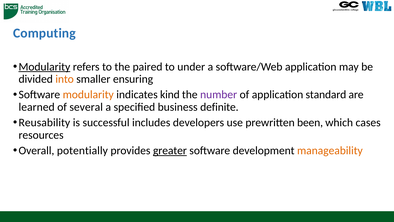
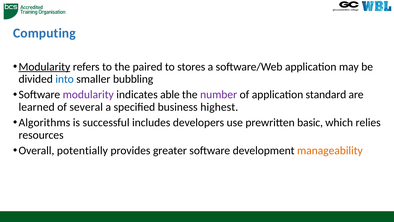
under: under -> stores
into colour: orange -> blue
ensuring: ensuring -> bubbling
modularity at (88, 95) colour: orange -> purple
kind: kind -> able
definite: definite -> highest
Reusability: Reusability -> Algorithms
been: been -> basic
cases: cases -> relies
greater underline: present -> none
